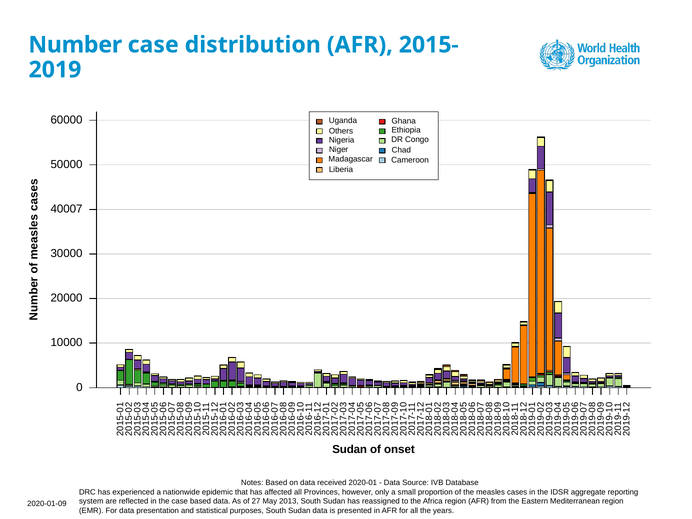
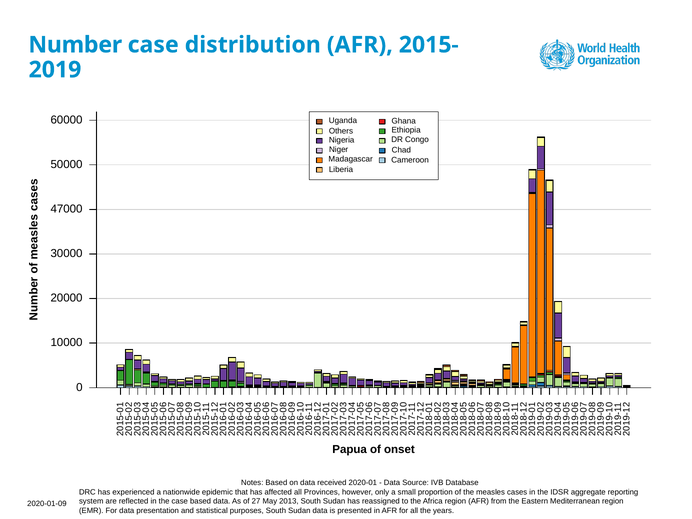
40007: 40007 -> 47000
Sudan at (350, 449): Sudan -> Papua
